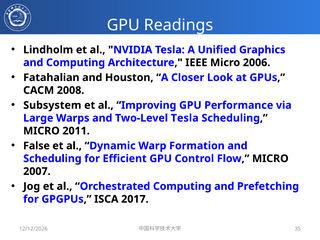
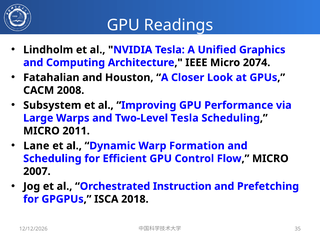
2006: 2006 -> 2074
False: False -> Lane
Orchestrated Computing: Computing -> Instruction
2017: 2017 -> 2018
